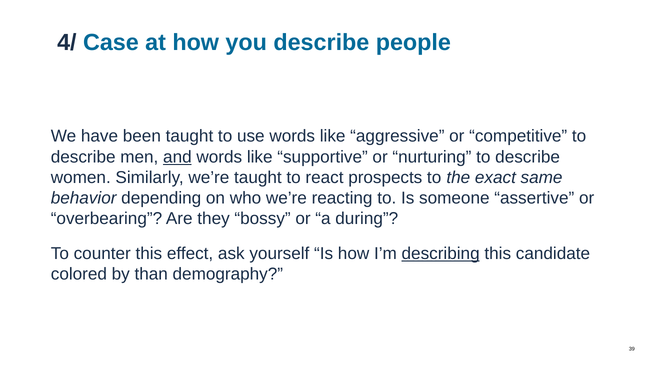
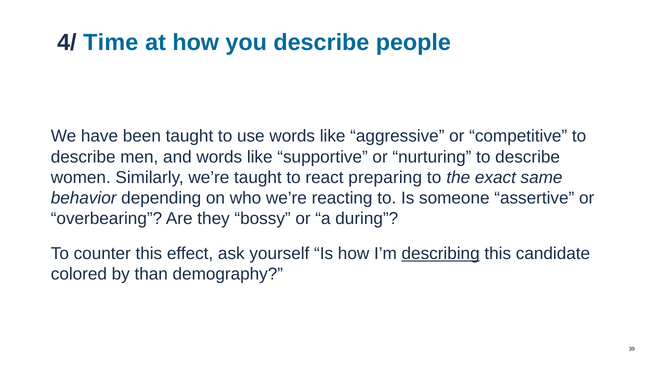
Case: Case -> Time
and underline: present -> none
prospects: prospects -> preparing
